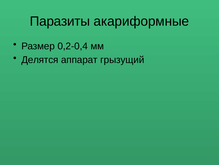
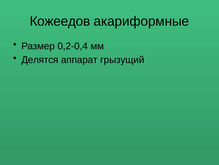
Паразиты: Паразиты -> Кожеедов
